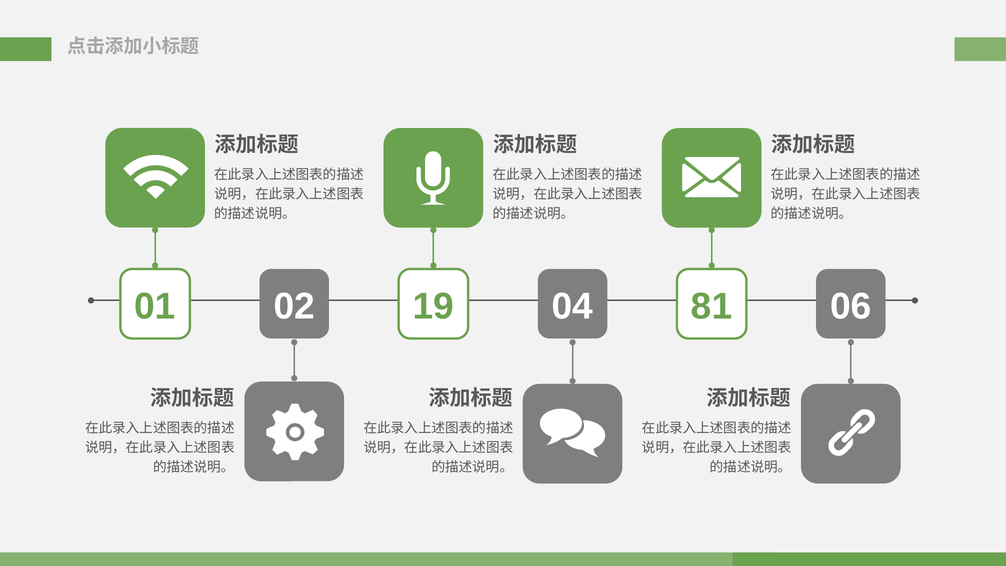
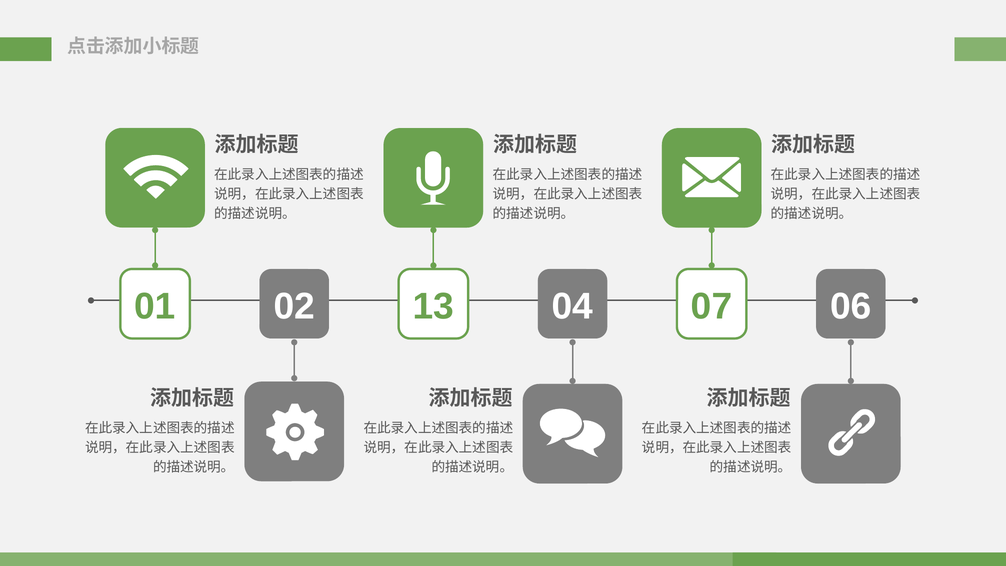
19: 19 -> 13
81: 81 -> 07
